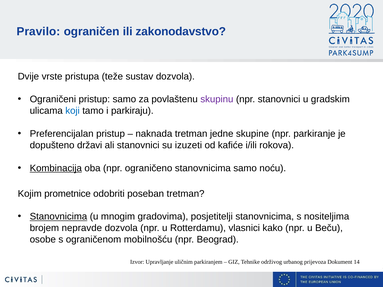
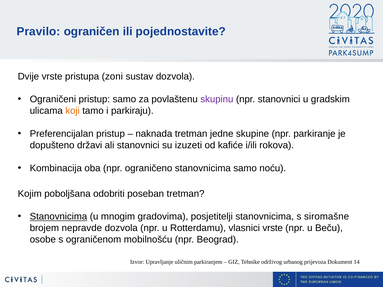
zakonodavstvo: zakonodavstvo -> pojednostavite
teže: teže -> zoni
koji colour: blue -> orange
Kombinacija underline: present -> none
prometnice: prometnice -> poboljšana
nositeljima: nositeljima -> siromašne
vlasnici kako: kako -> vrste
